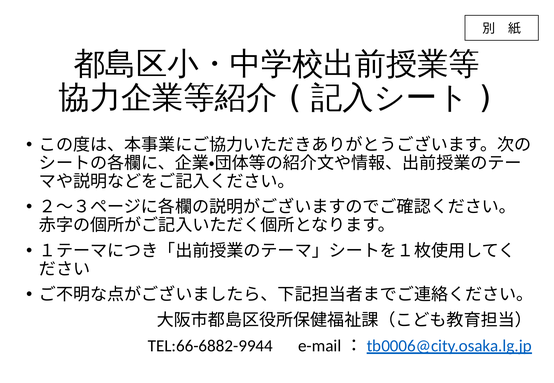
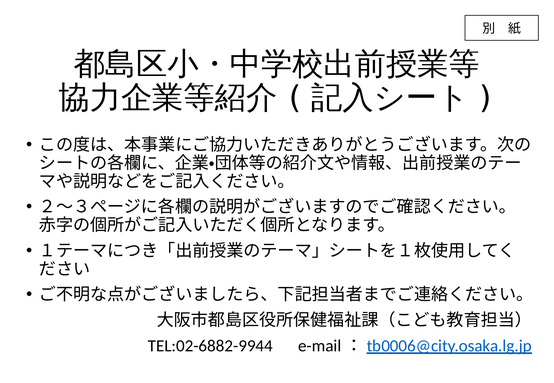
TEL:66-6882-9944: TEL:66-6882-9944 -> TEL:02-6882-9944
